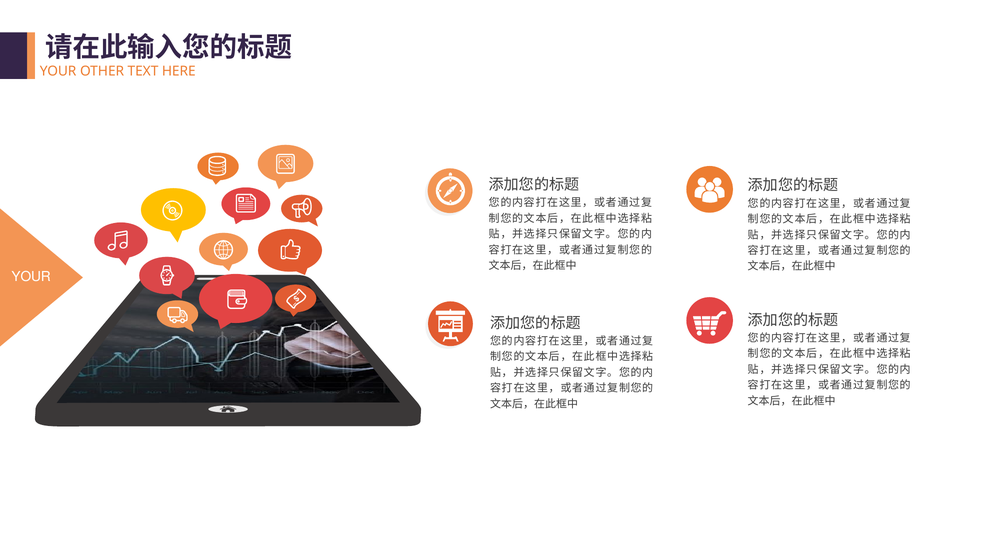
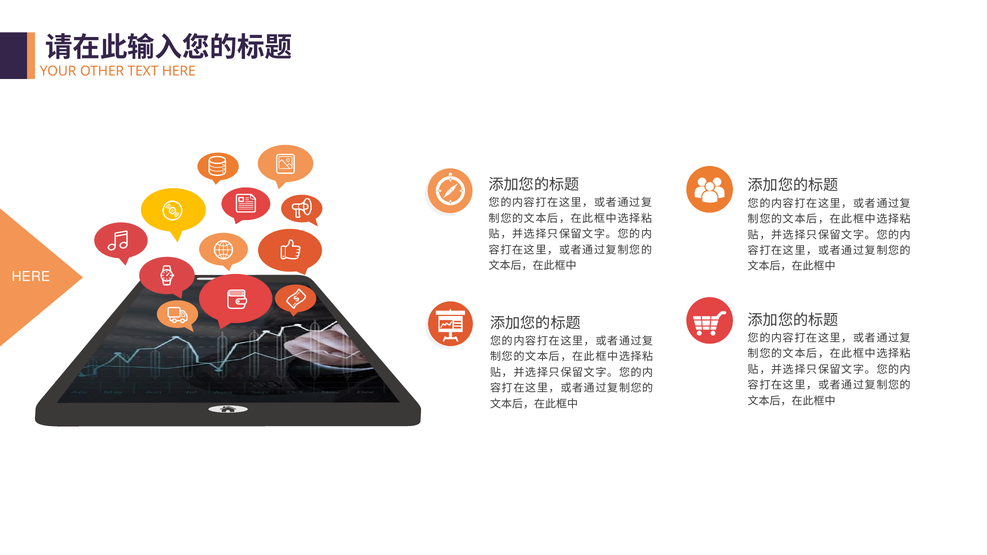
YOUR at (31, 277): YOUR -> HERE
